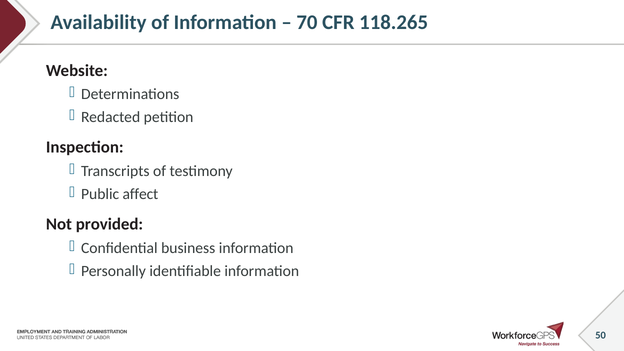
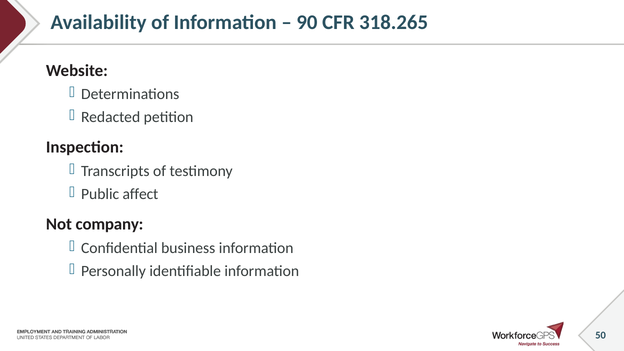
70: 70 -> 90
118.265: 118.265 -> 318.265
provided: provided -> company
